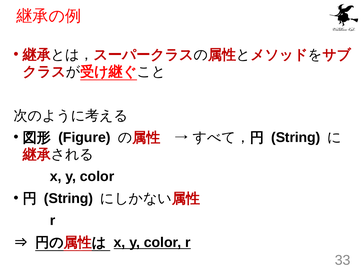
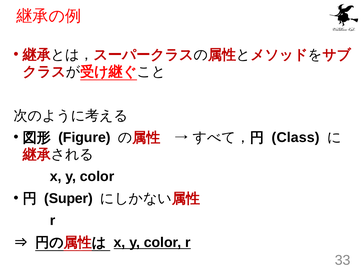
String at (296, 137): String -> Class
String at (68, 198): String -> Super
